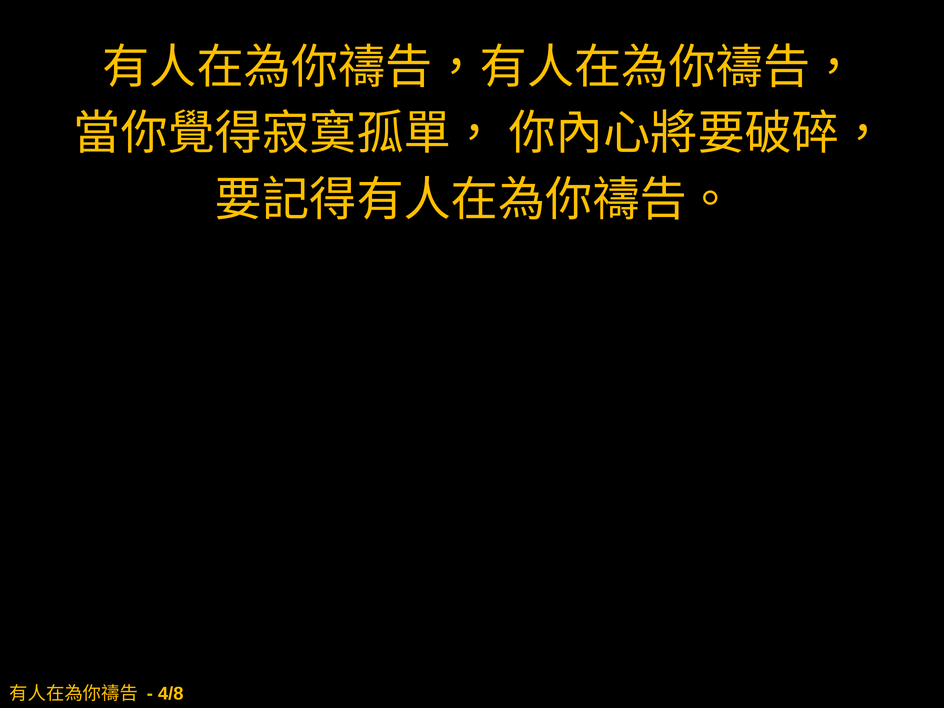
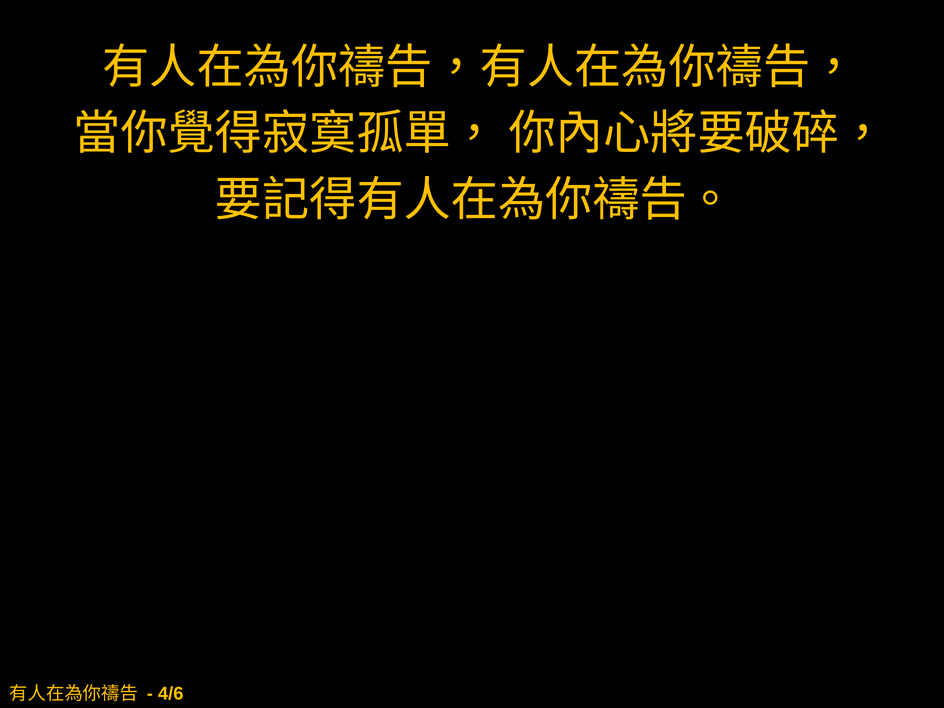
4/8: 4/8 -> 4/6
